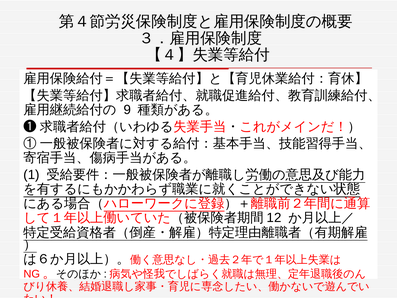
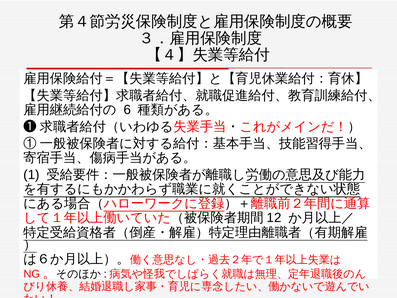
9: 9 -> 6
